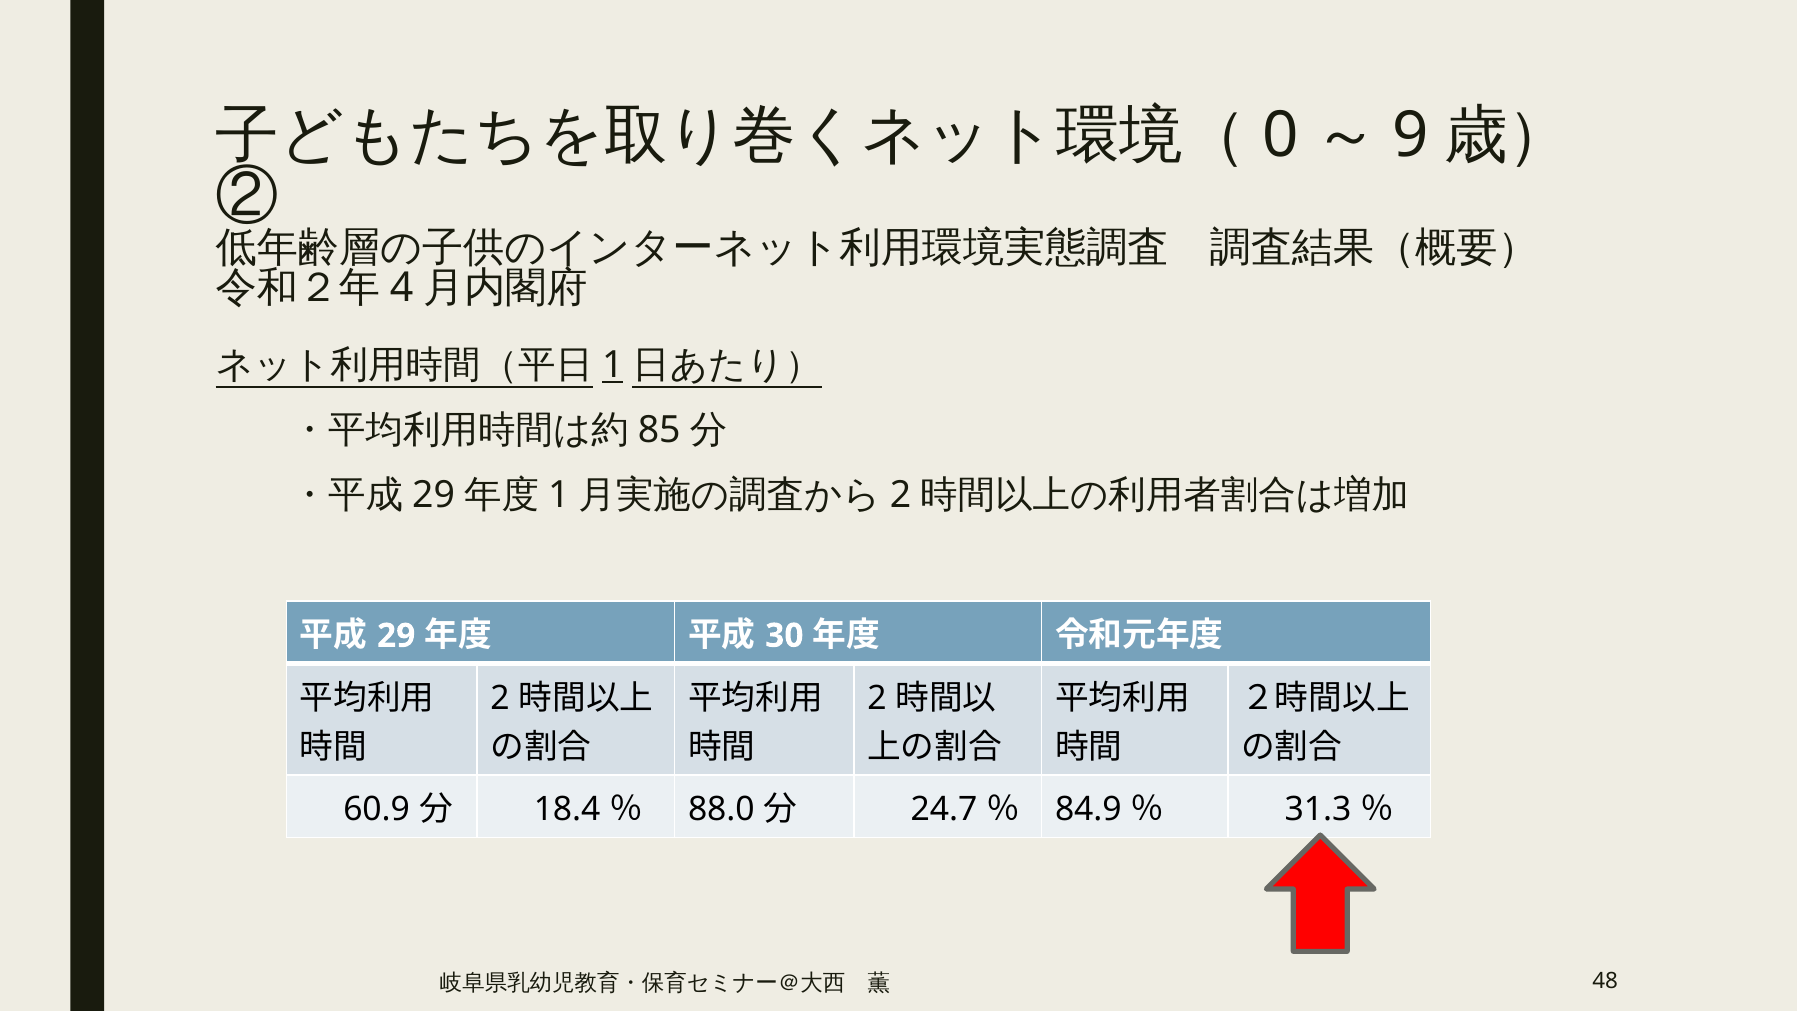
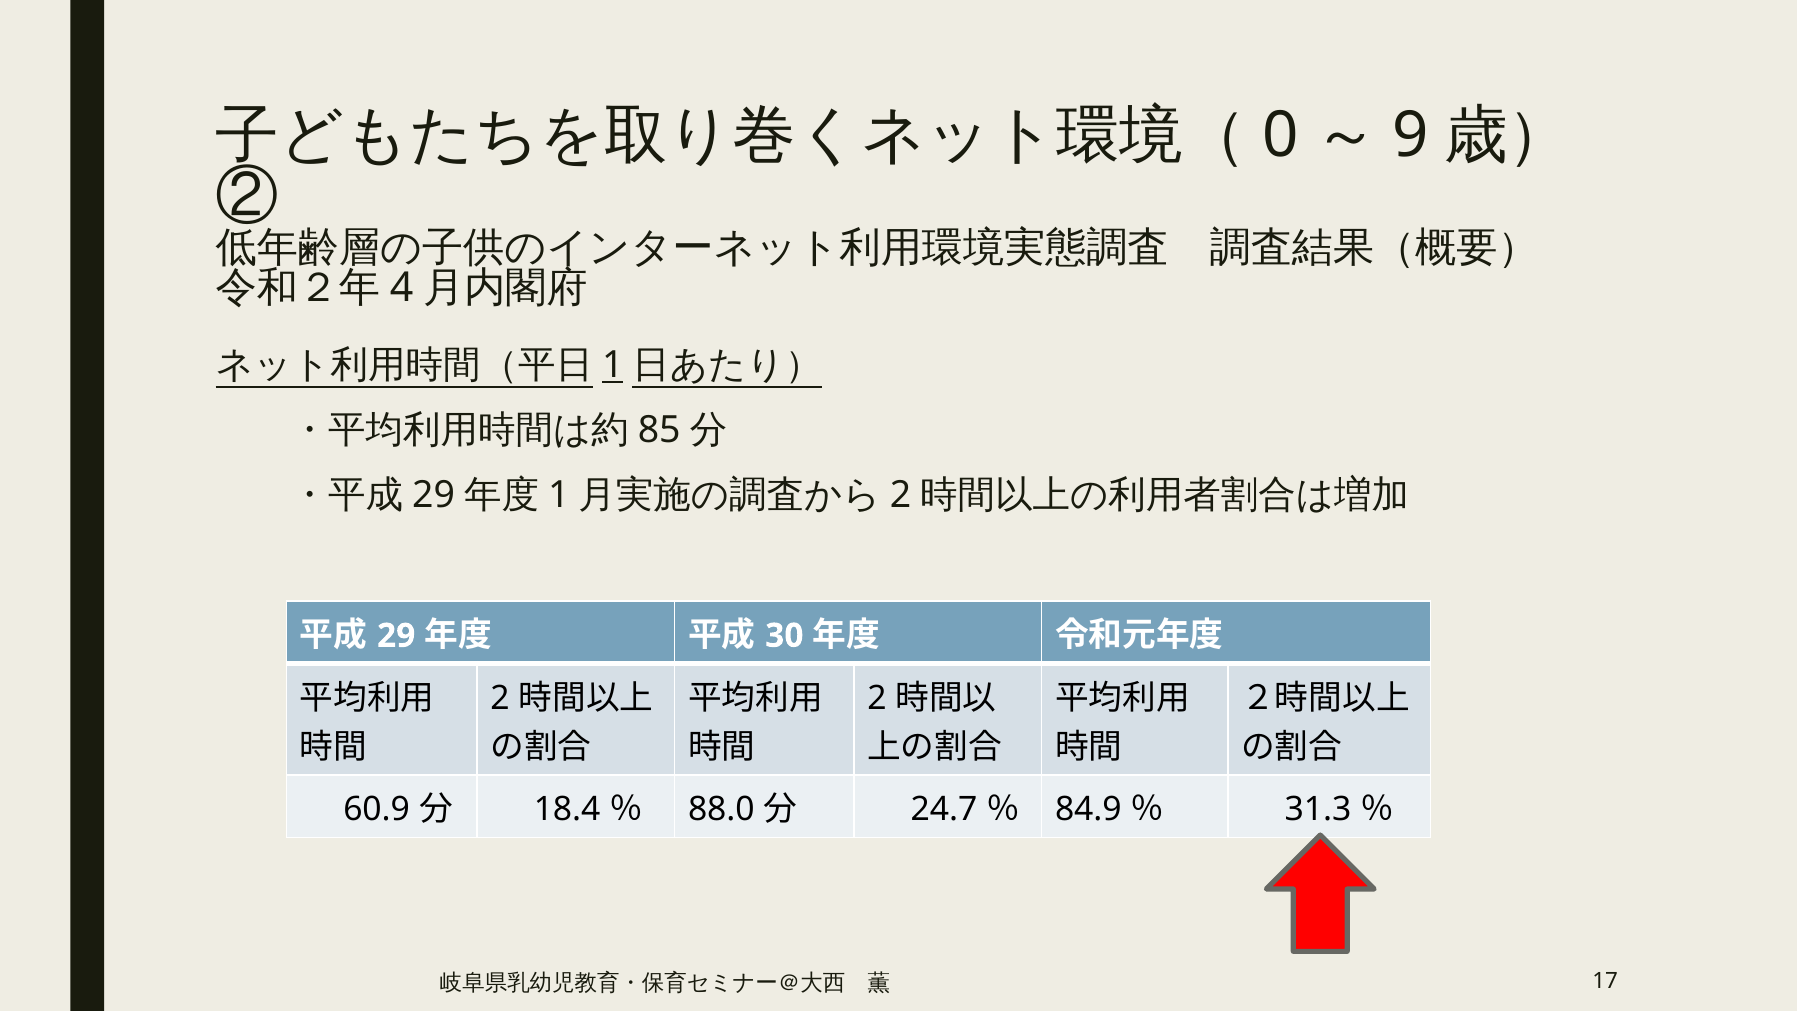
48: 48 -> 17
